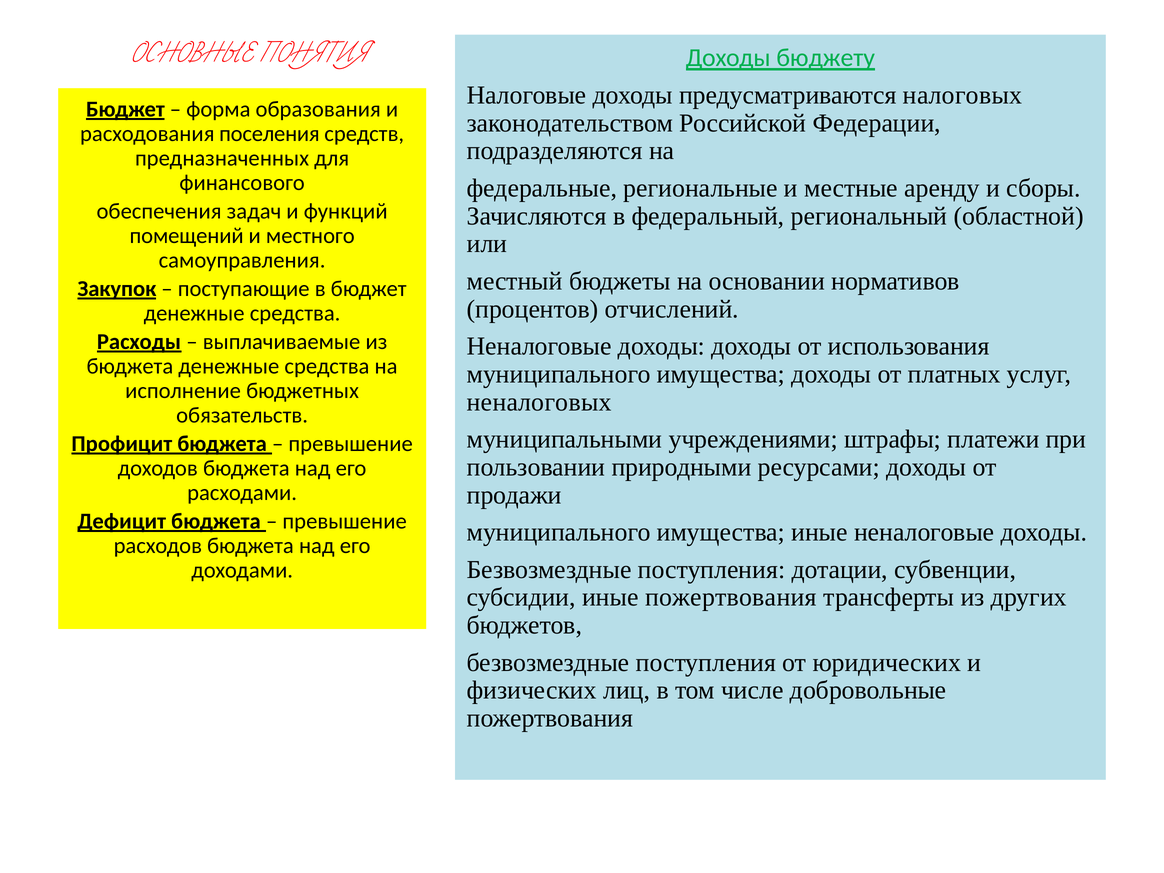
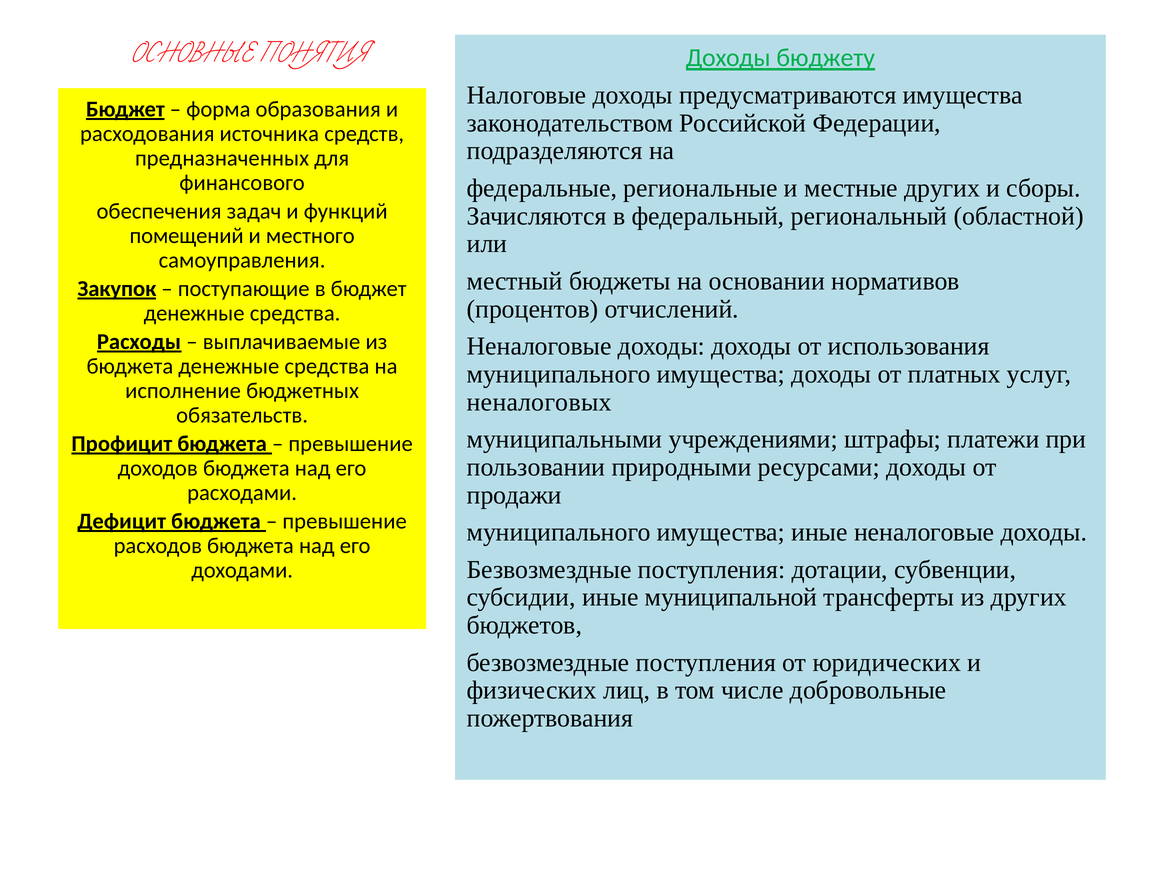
предусматриваются налоговых: налоговых -> имущества
поселения: поселения -> источника
местные аренду: аренду -> других
иные пожертвования: пожертвования -> муниципальной
